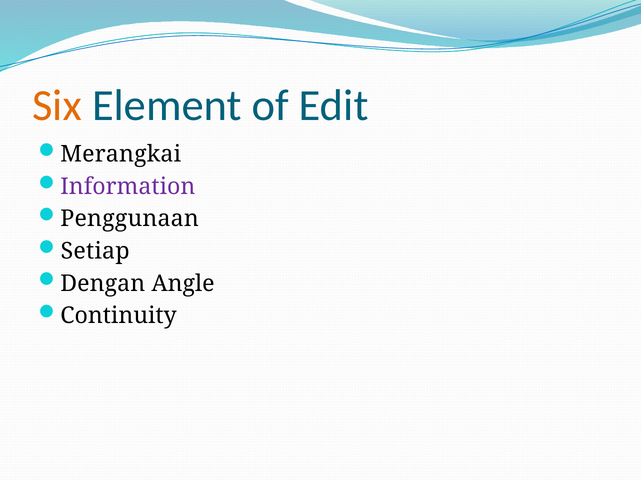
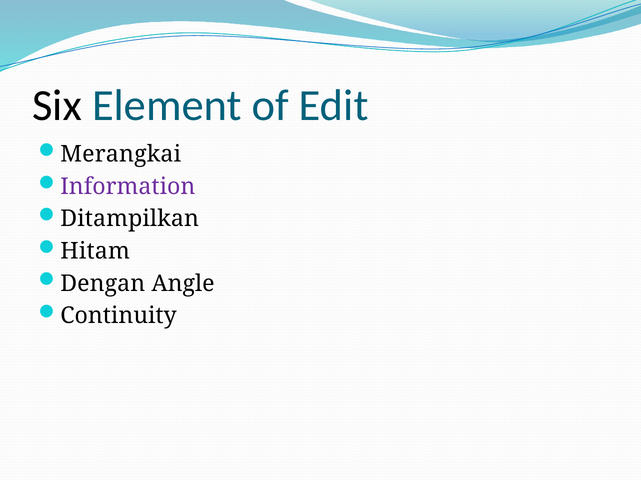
Six colour: orange -> black
Penggunaan: Penggunaan -> Ditampilkan
Setiap: Setiap -> Hitam
